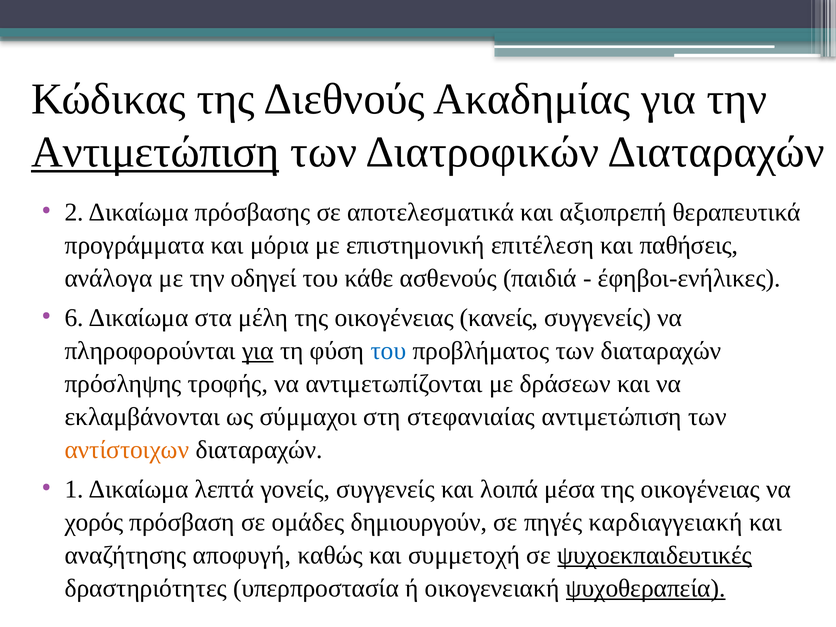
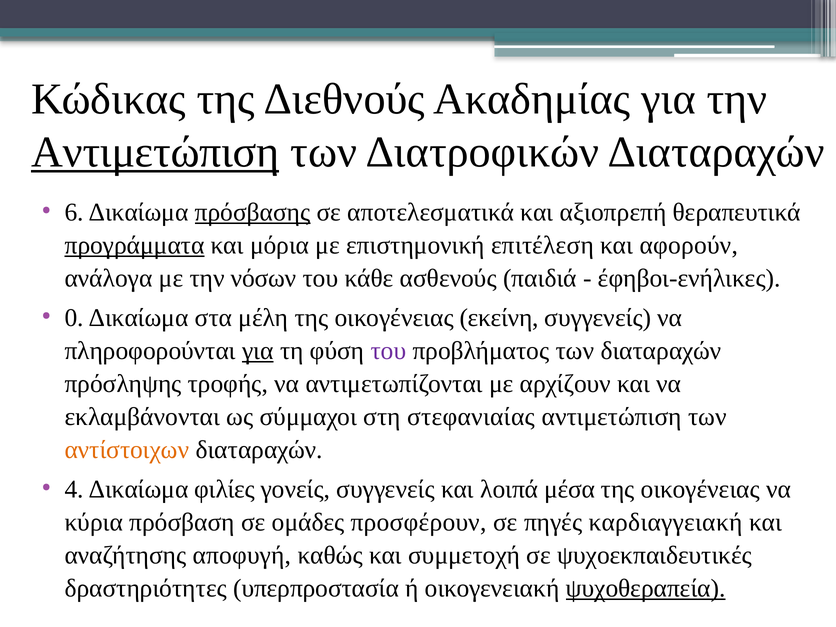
2: 2 -> 6
πρόσβασης underline: none -> present
προγράμματα underline: none -> present
παθήσεις: παθήσεις -> αφορούν
οδηγεί: οδηγεί -> νόσων
6: 6 -> 0
κανείς: κανείς -> εκείνη
του at (388, 351) colour: blue -> purple
δράσεων: δράσεων -> αρχίζουν
1: 1 -> 4
λεπτά: λεπτά -> φιλίες
χορός: χορός -> κύρια
δημιουργούν: δημιουργούν -> προσφέρουν
ψυχοεκπαιδευτικές underline: present -> none
